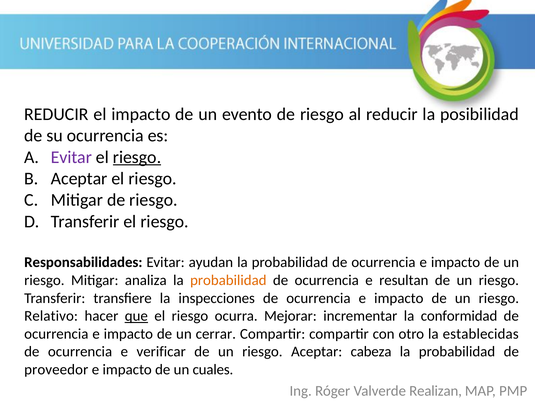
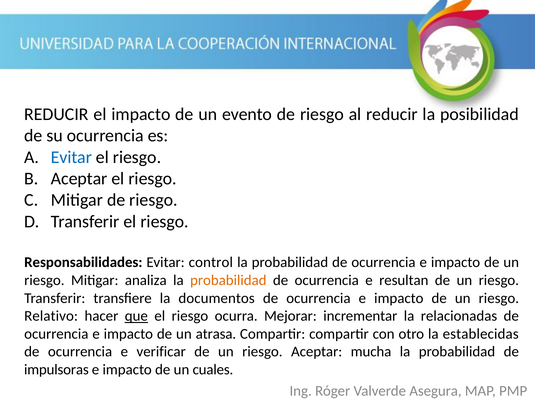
Evitar at (71, 157) colour: purple -> blue
riesgo at (137, 157) underline: present -> none
ayudan: ayudan -> control
inspecciones: inspecciones -> documentos
conformidad: conformidad -> relacionadas
cerrar: cerrar -> atrasa
cabeza: cabeza -> mucha
proveedor: proveedor -> impulsoras
Realizan: Realizan -> Asegura
